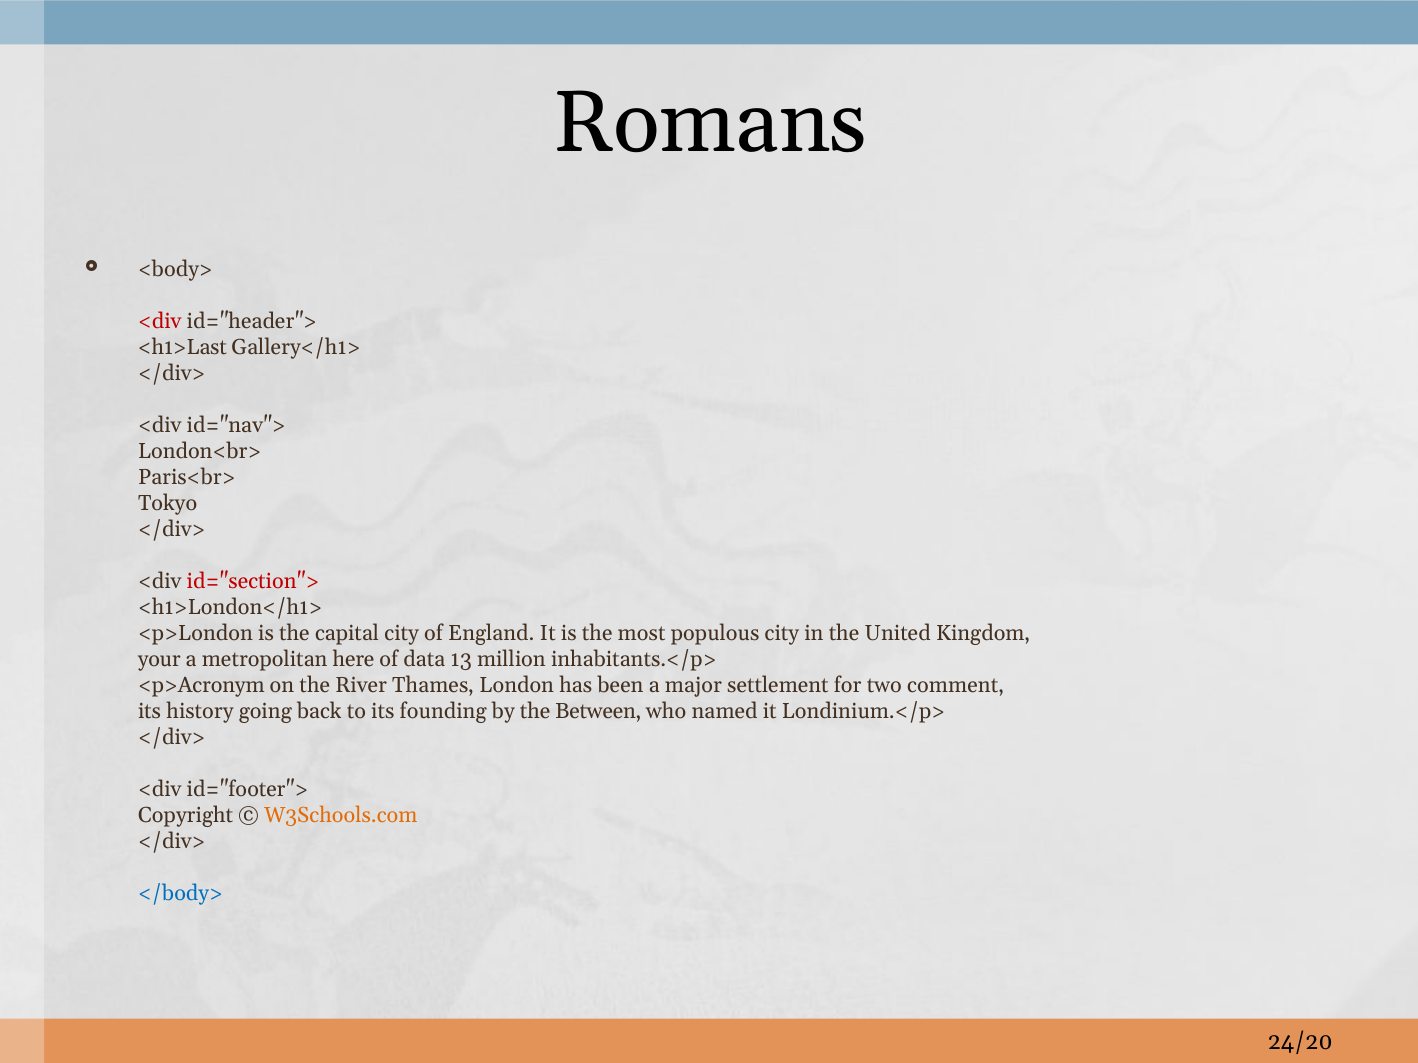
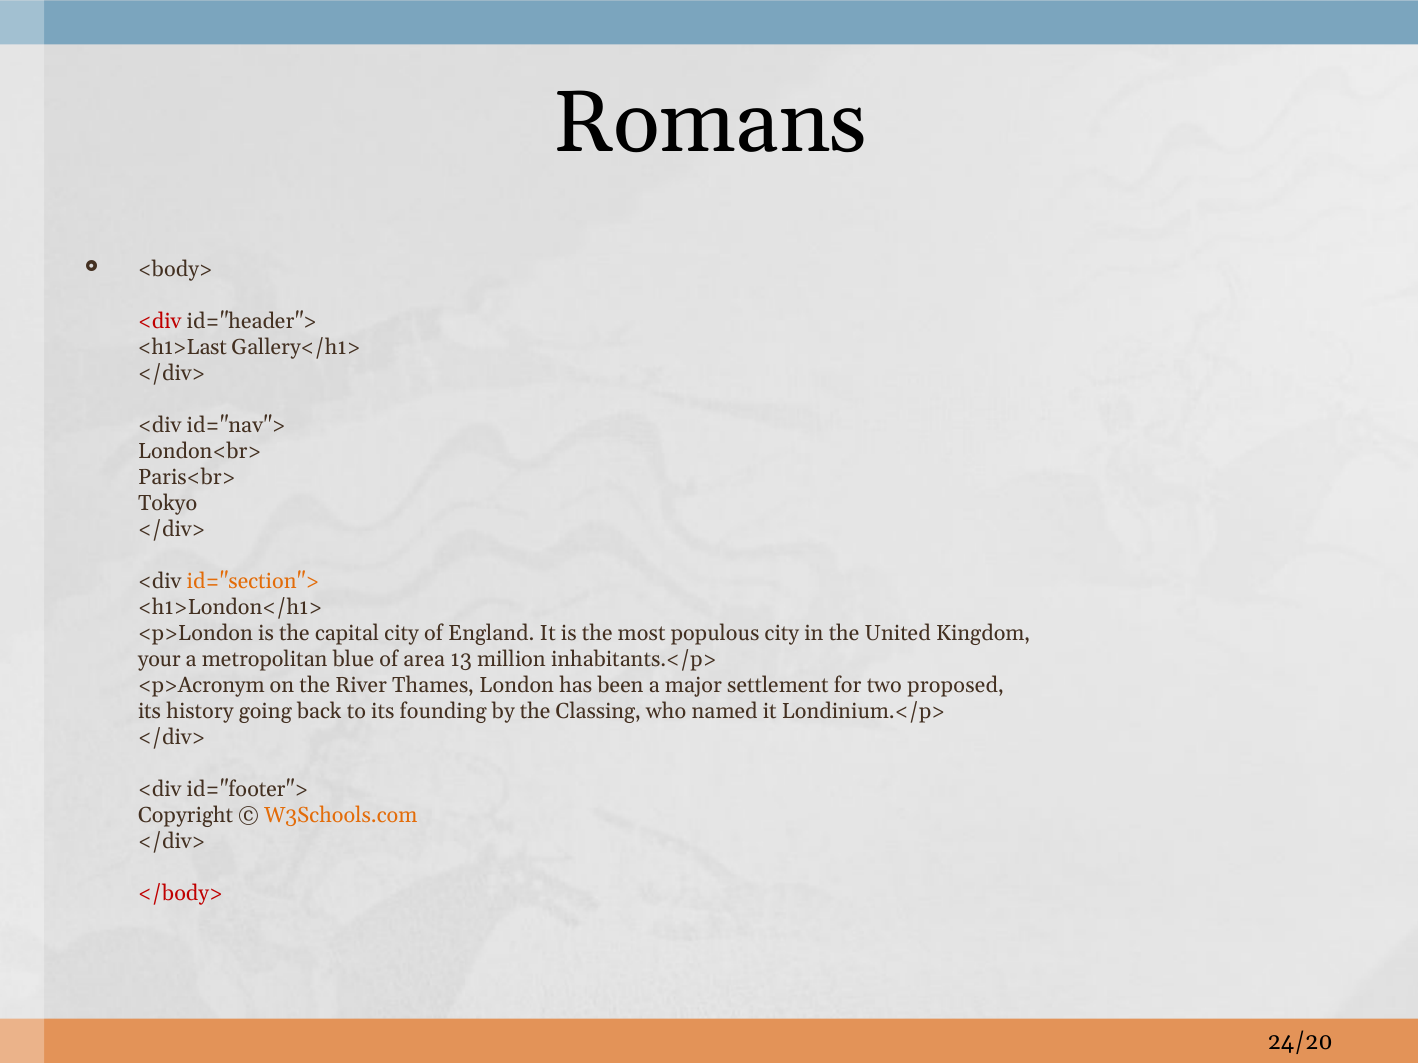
id="section"> colour: red -> orange
here: here -> blue
data: data -> area
comment: comment -> proposed
Between: Between -> Classing
</body> colour: blue -> red
